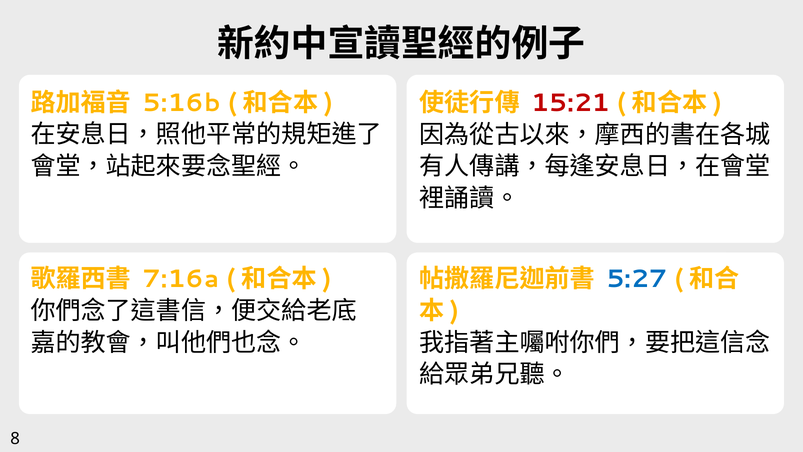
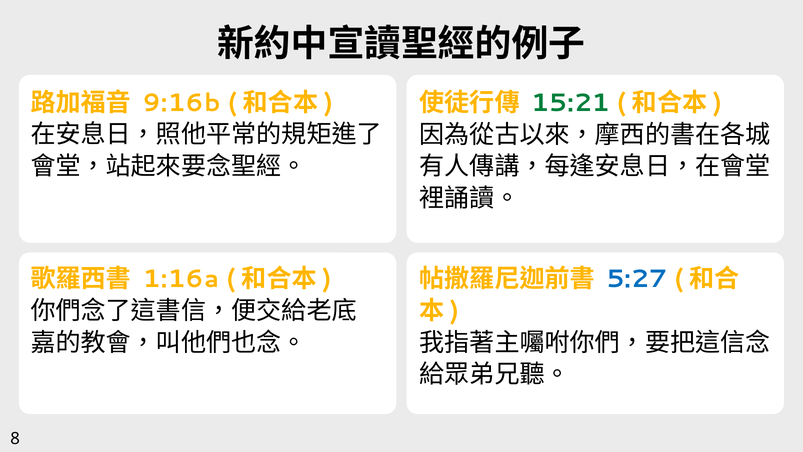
5:16b: 5:16b -> 9:16b
15:21 colour: red -> green
7:16a: 7:16a -> 1:16a
